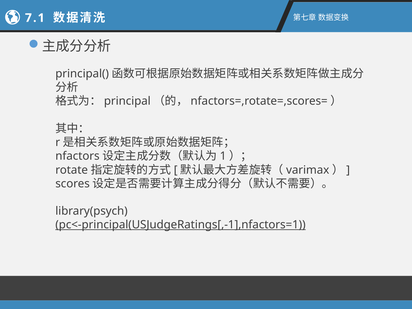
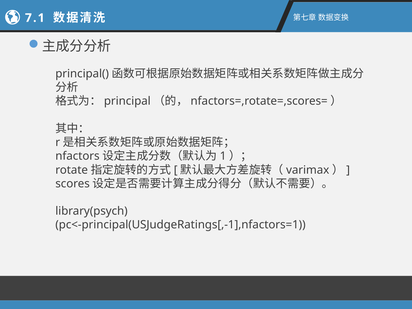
pc<-principal(USJudgeRatings[,-1],nfactors=1 underline: present -> none
